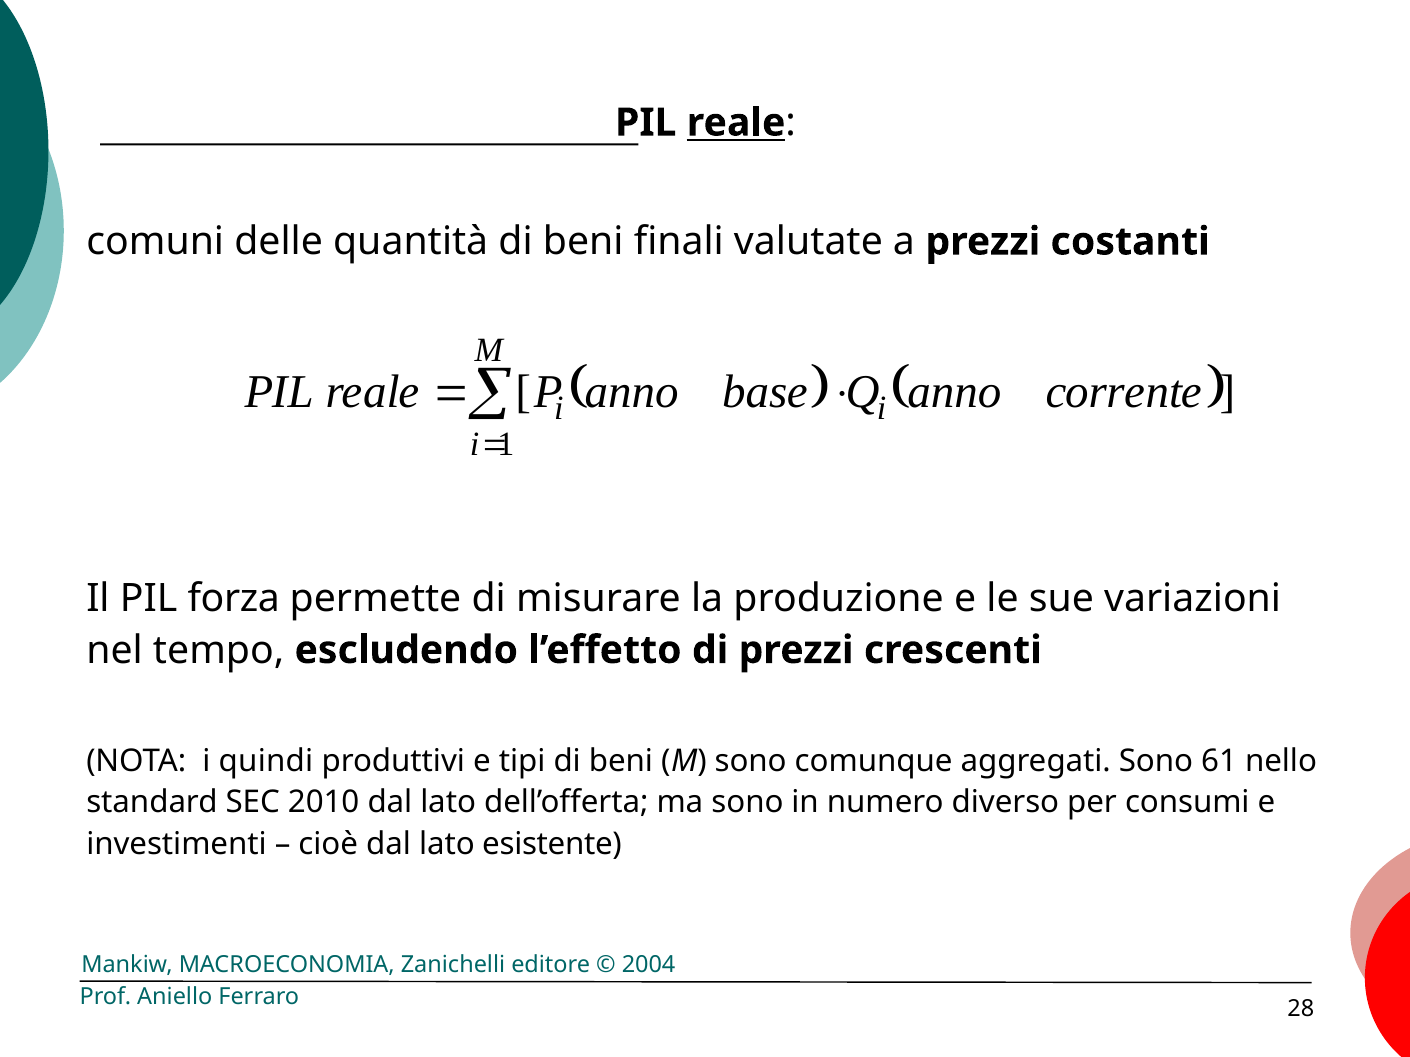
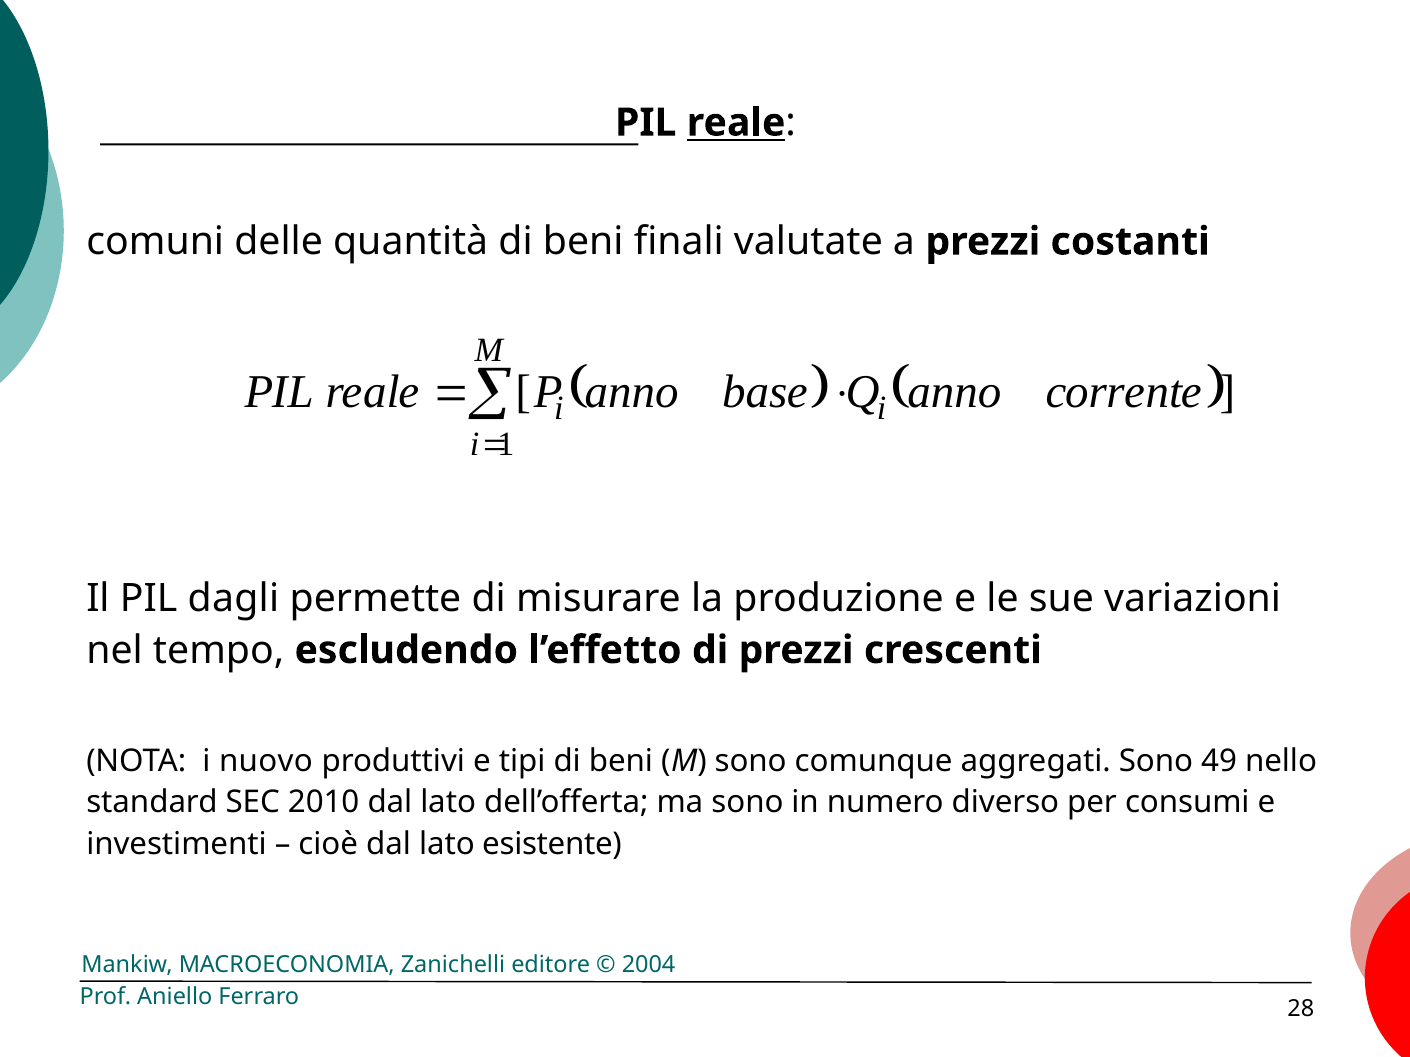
forza: forza -> dagli
quindi: quindi -> nuovo
61: 61 -> 49
